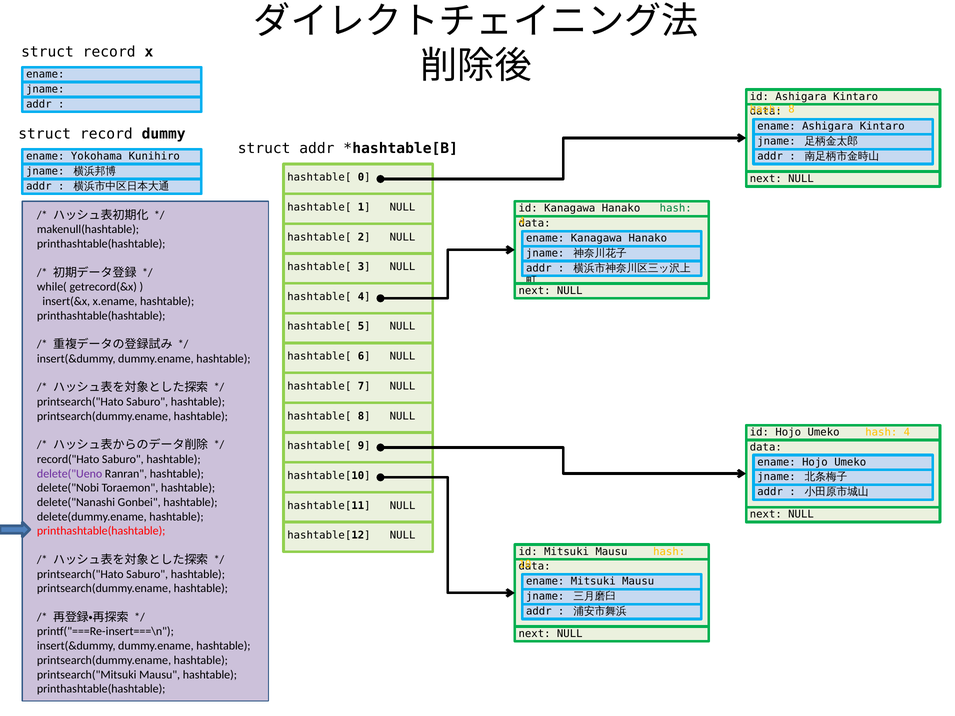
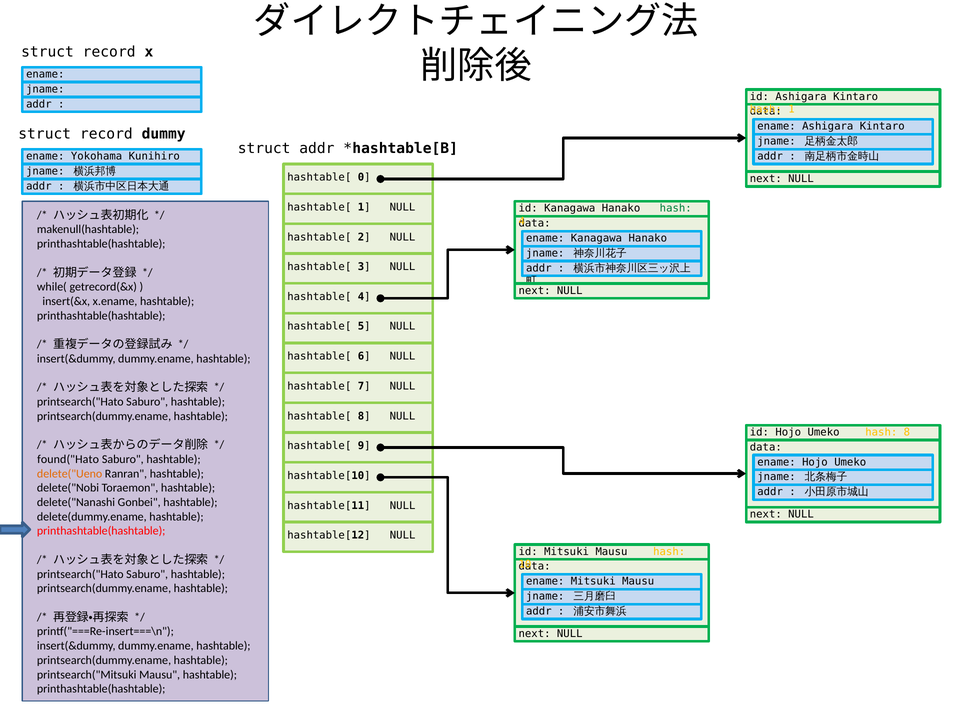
8 at (792, 109): 8 -> 1
Umeko hash 4: 4 -> 8
record("Hato: record("Hato -> found("Hato
delete("Ueno colour: purple -> orange
